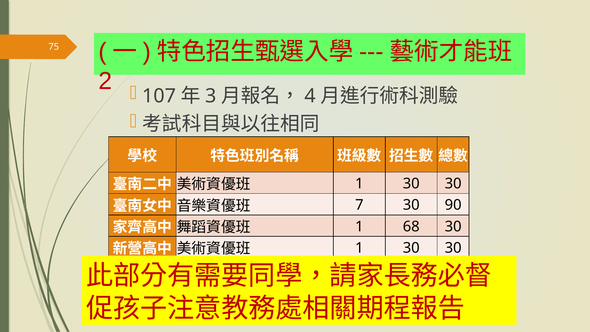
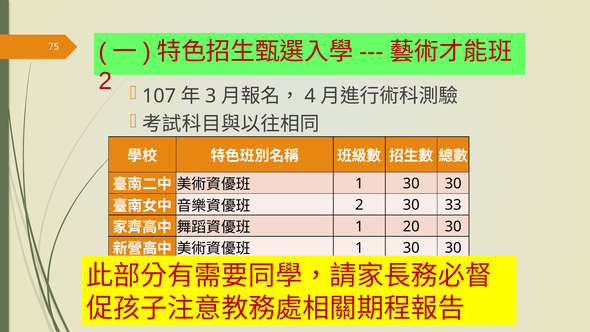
7 at (359, 205): 7 -> 2
90: 90 -> 33
68: 68 -> 20
